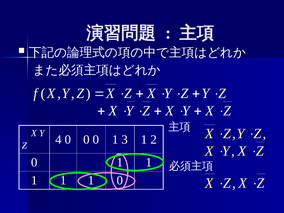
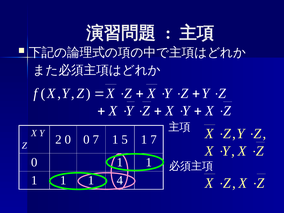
4: 4 -> 2
0 0 0: 0 -> 7
3: 3 -> 5
1 2: 2 -> 7
0 at (120, 180): 0 -> 4
